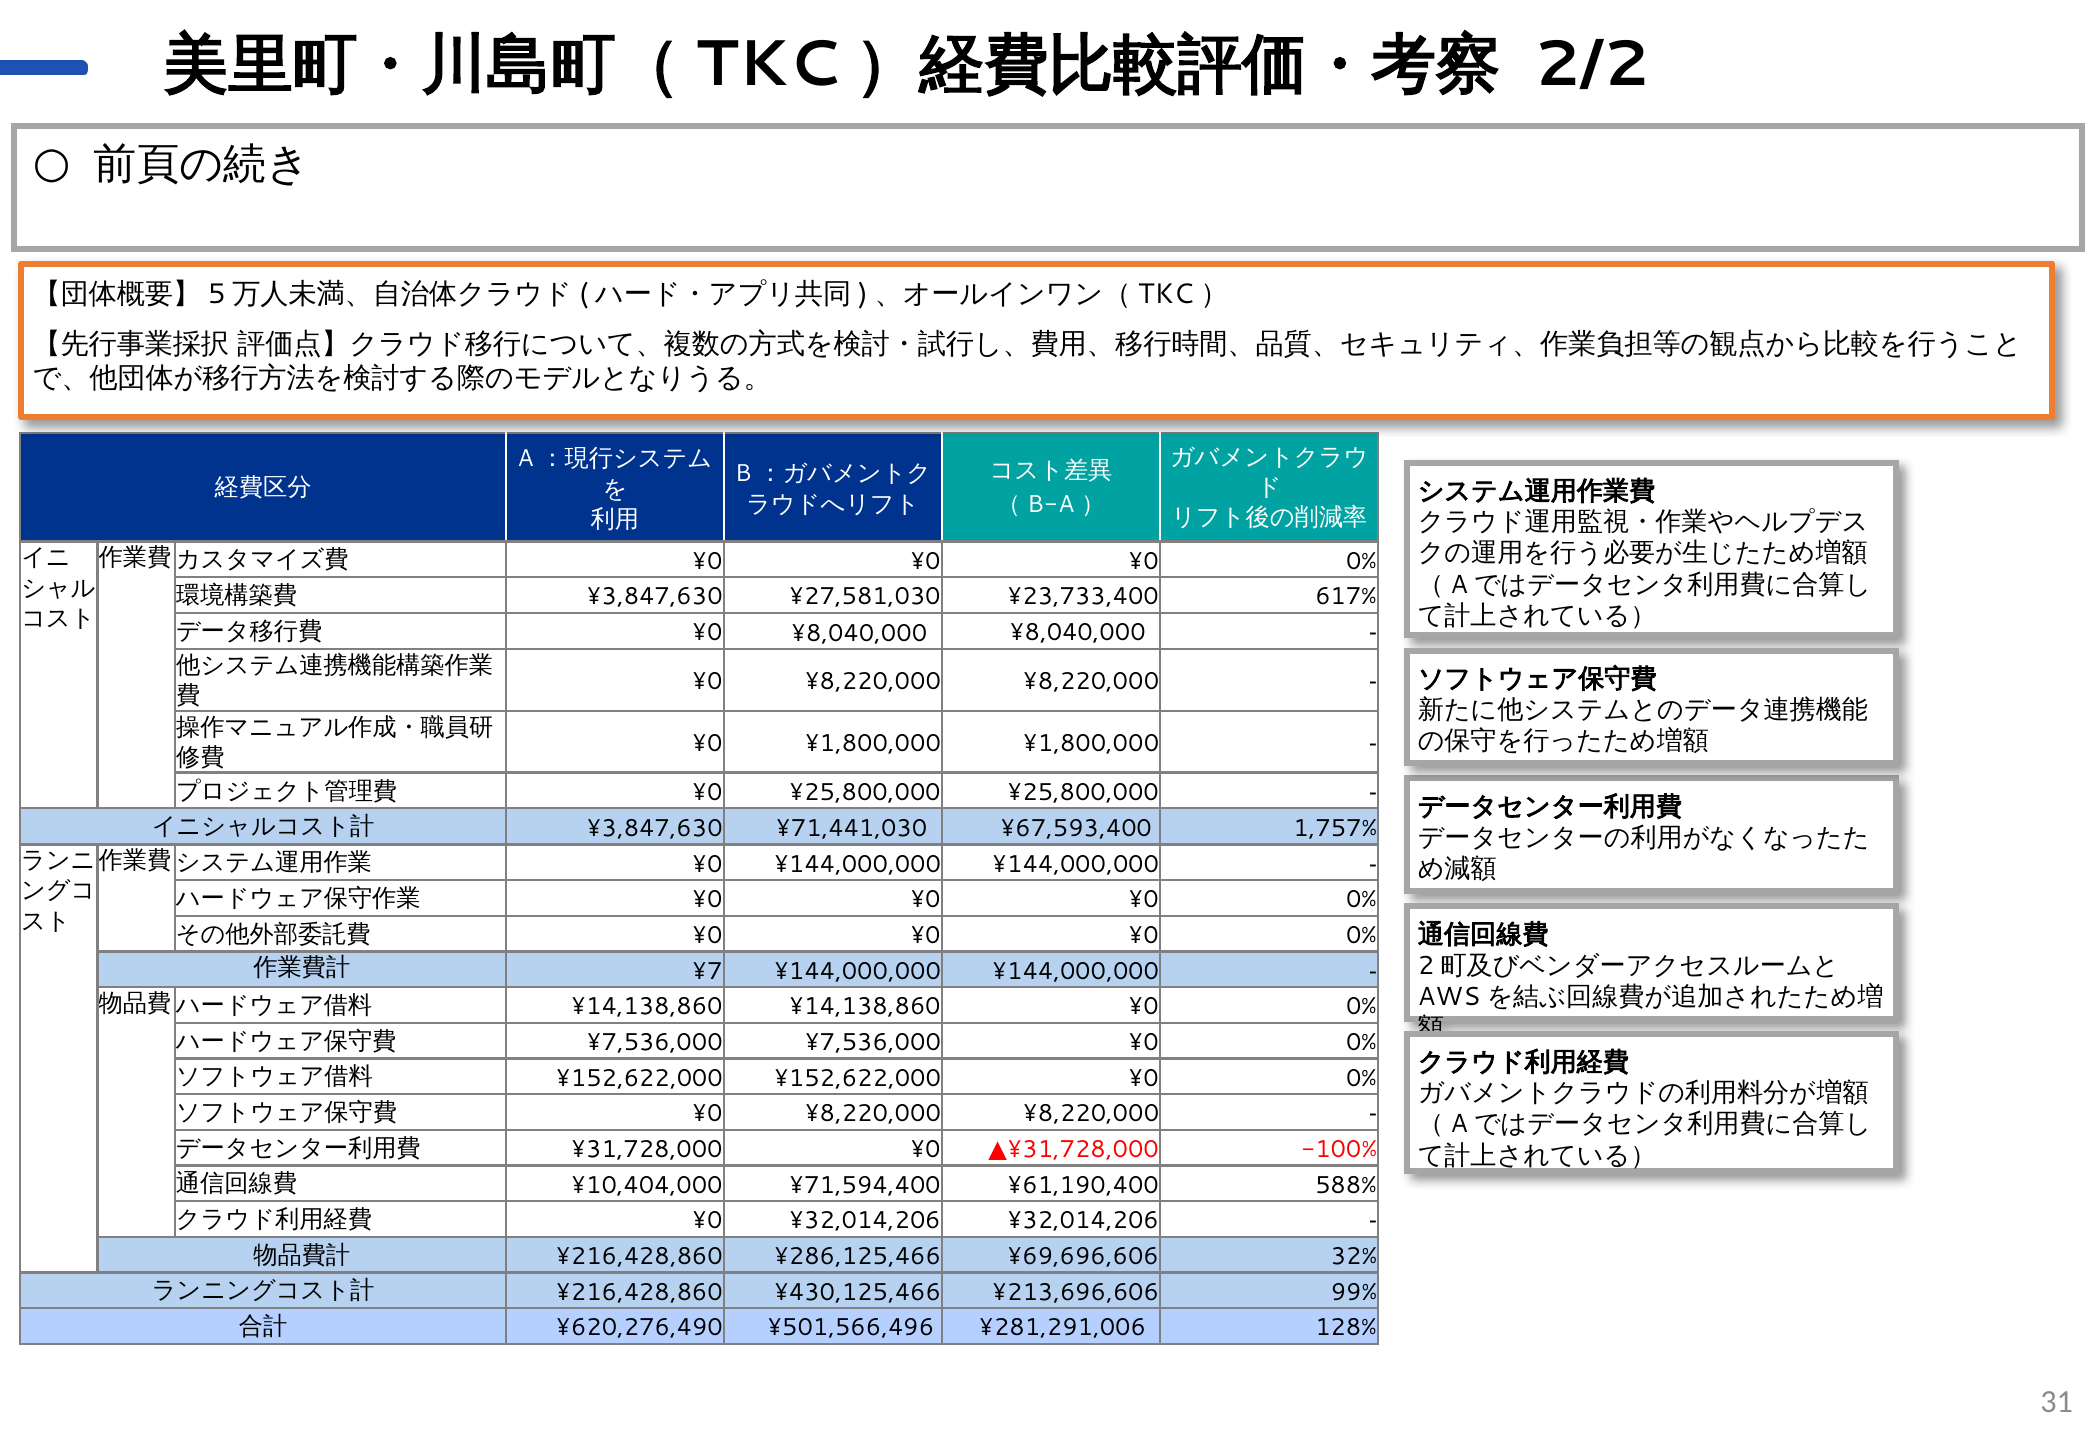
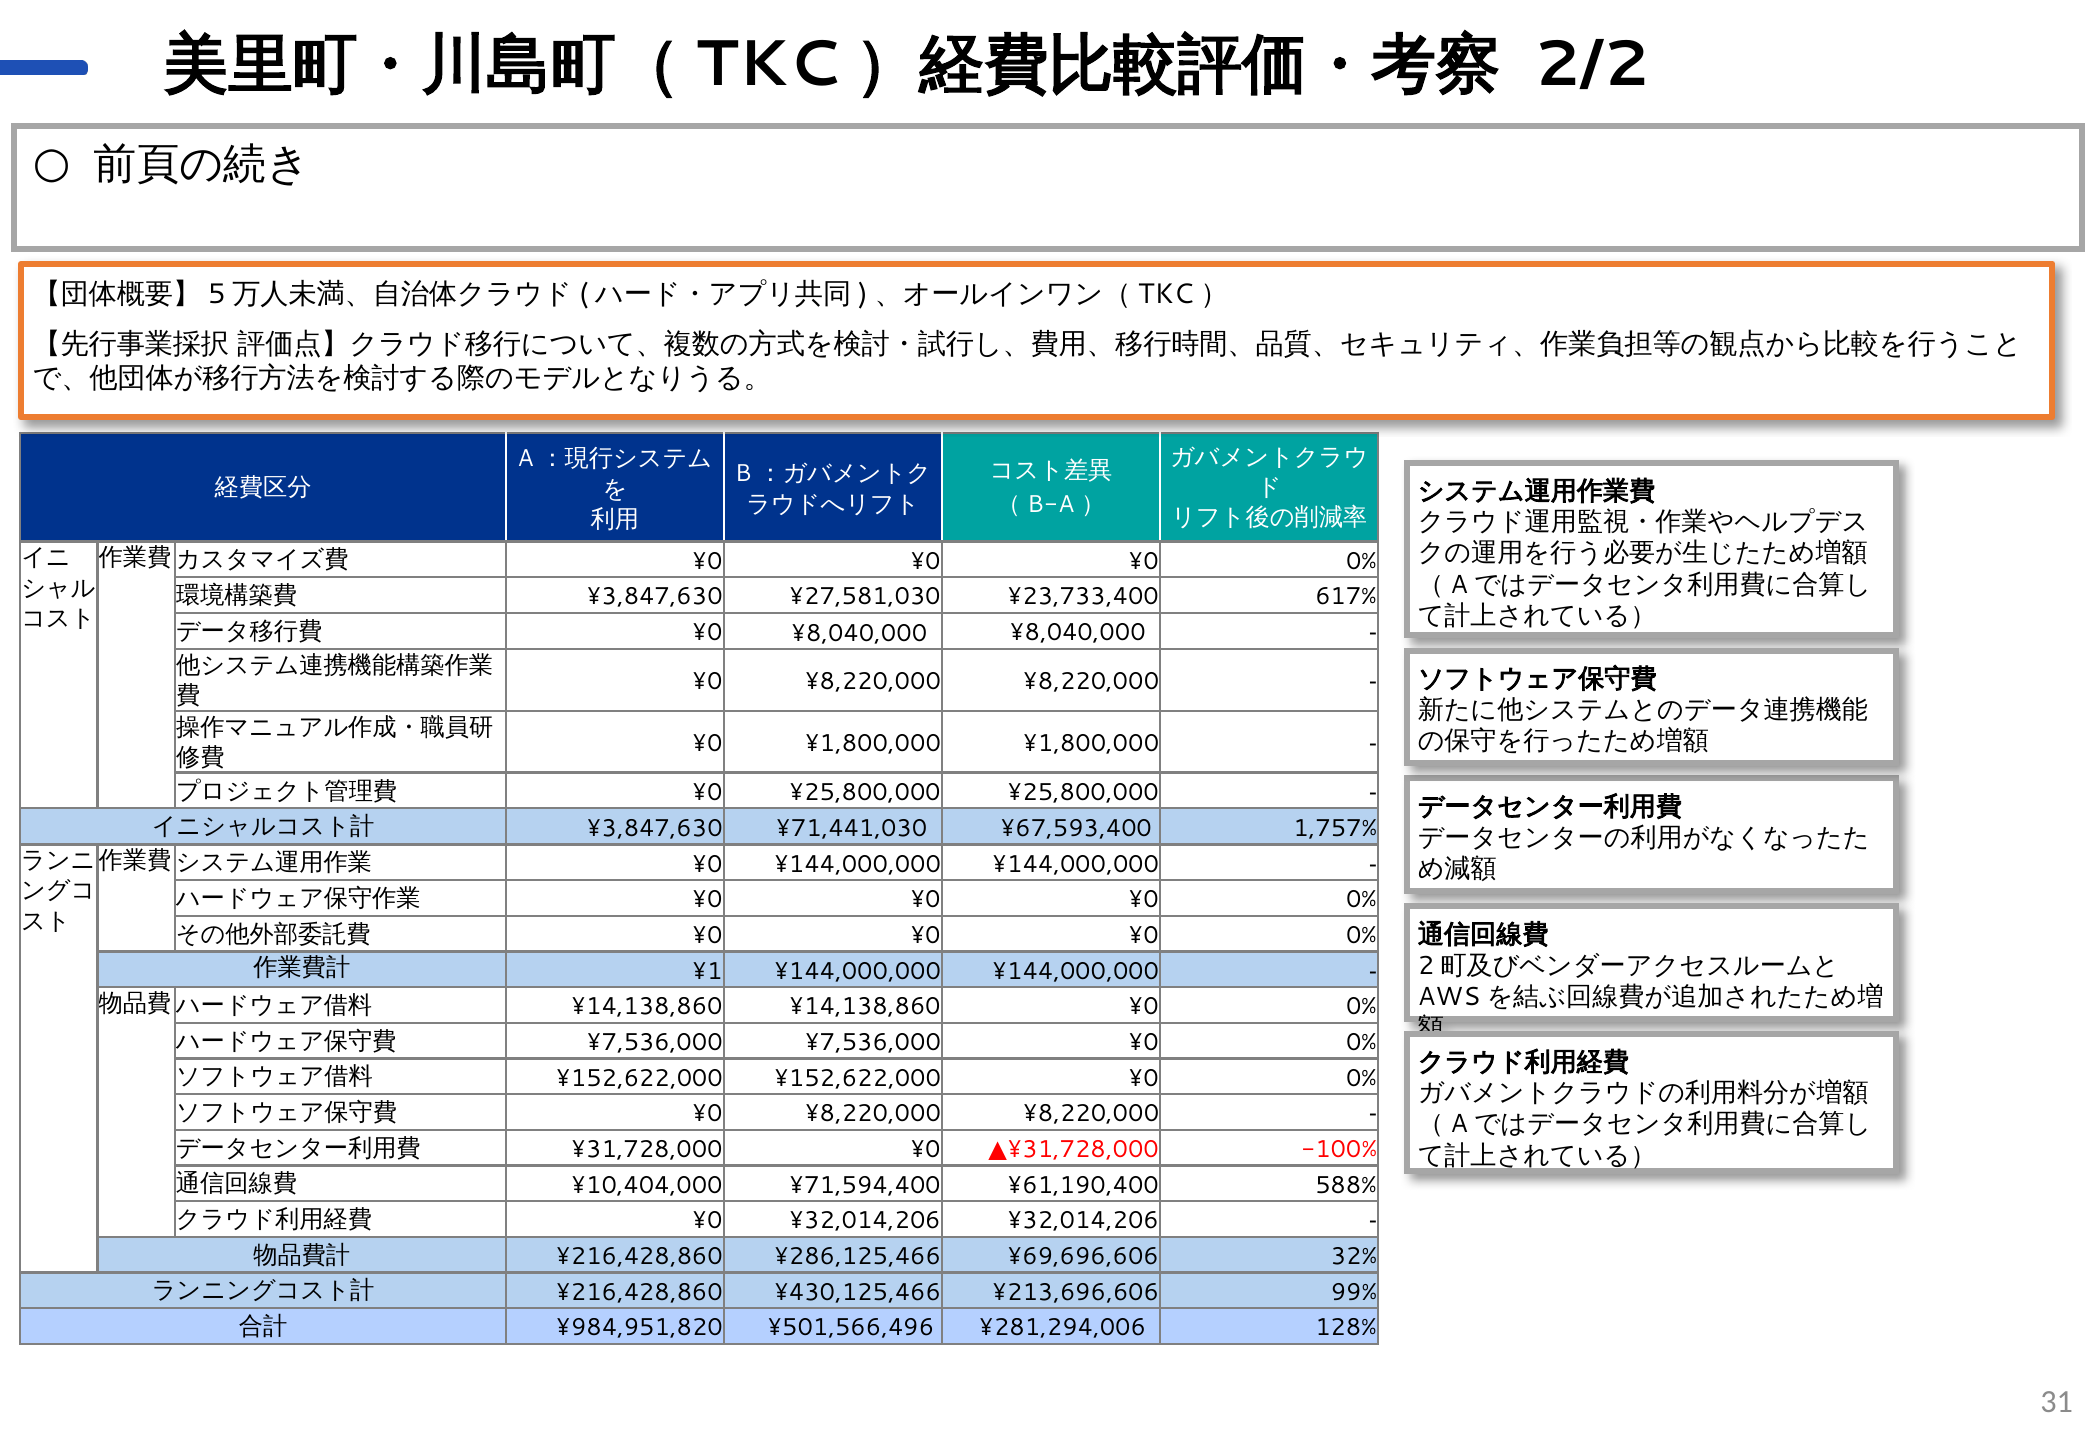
¥7: ¥7 -> ¥1
¥620,276,490: ¥620,276,490 -> ¥984,951,820
¥281,291,006: ¥281,291,006 -> ¥281,294,006
